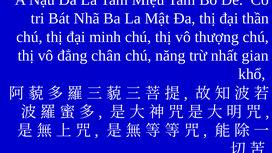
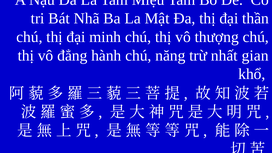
chân: chân -> hành
